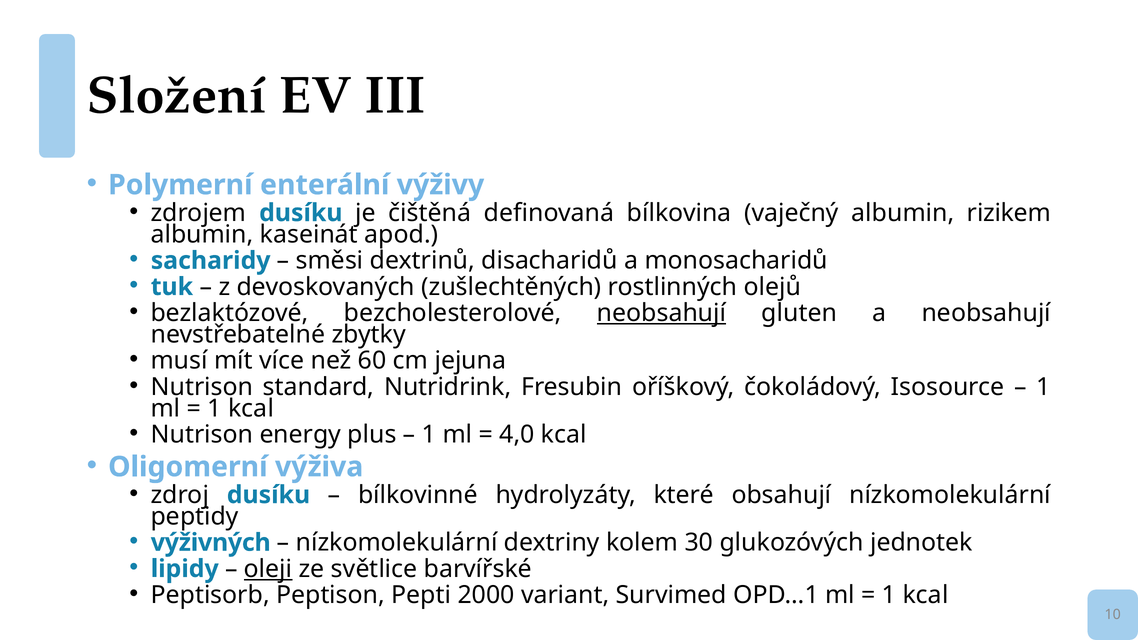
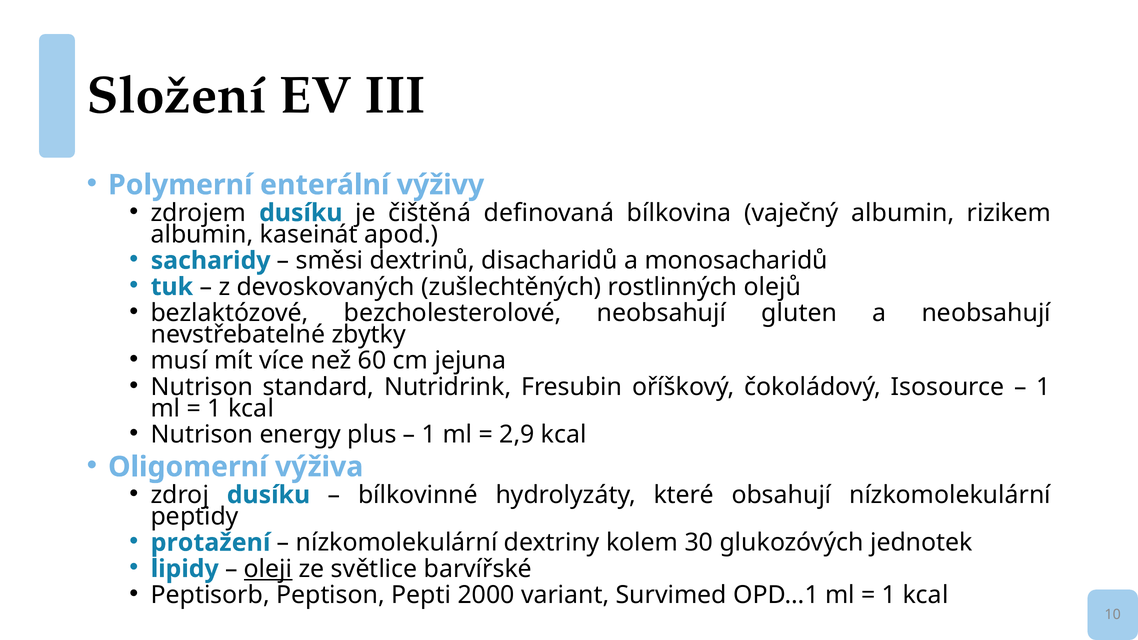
neobsahují at (662, 313) underline: present -> none
4,0: 4,0 -> 2,9
výživných: výživných -> protažení
